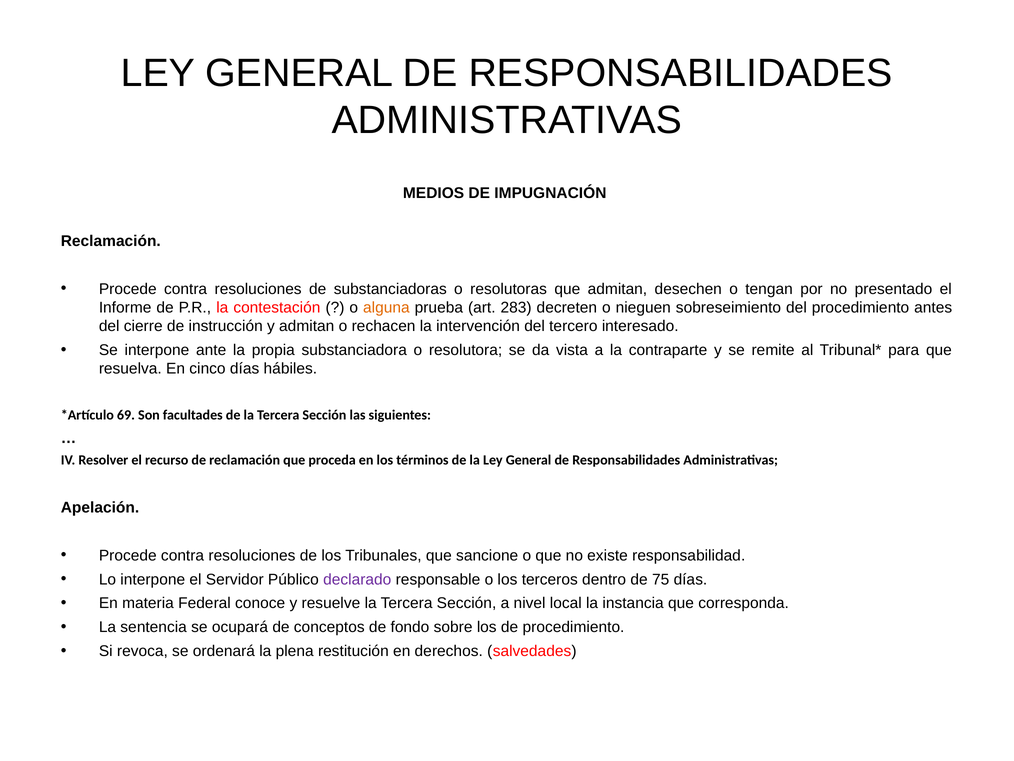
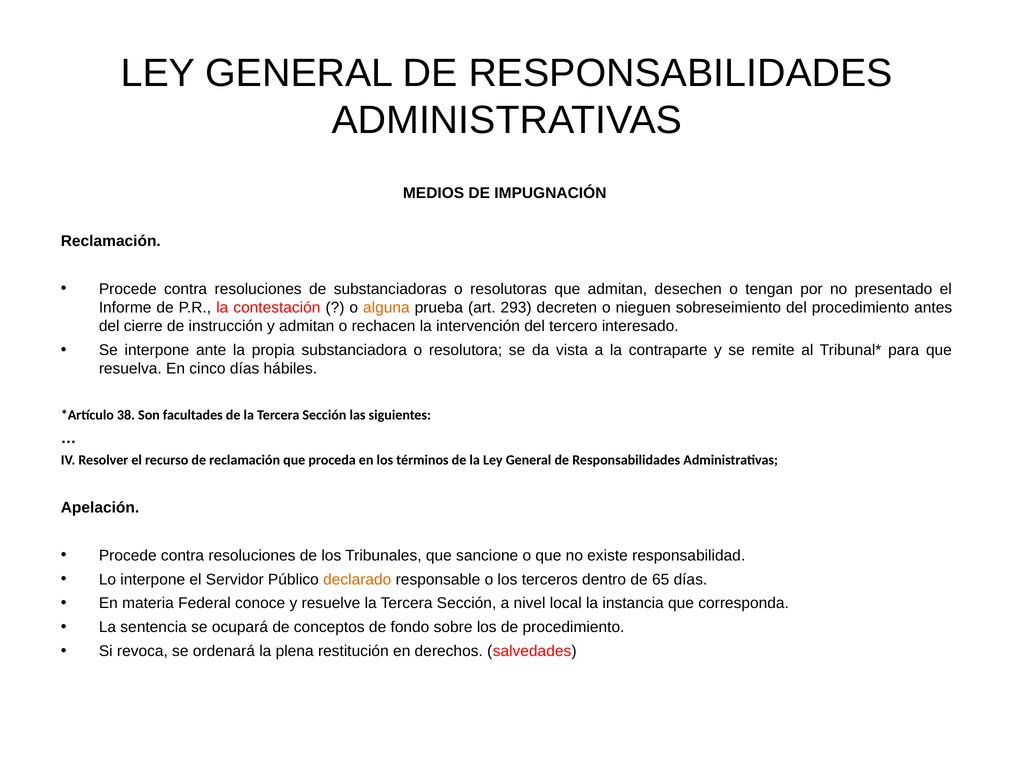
283: 283 -> 293
69: 69 -> 38
declarado colour: purple -> orange
75: 75 -> 65
